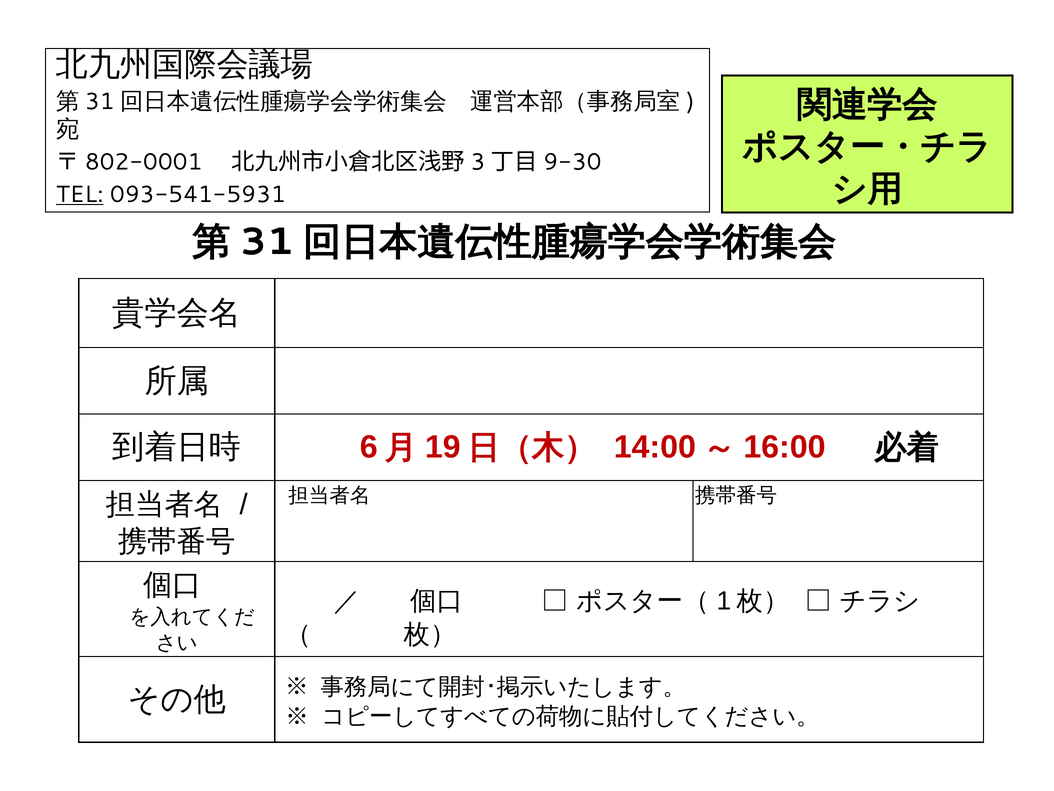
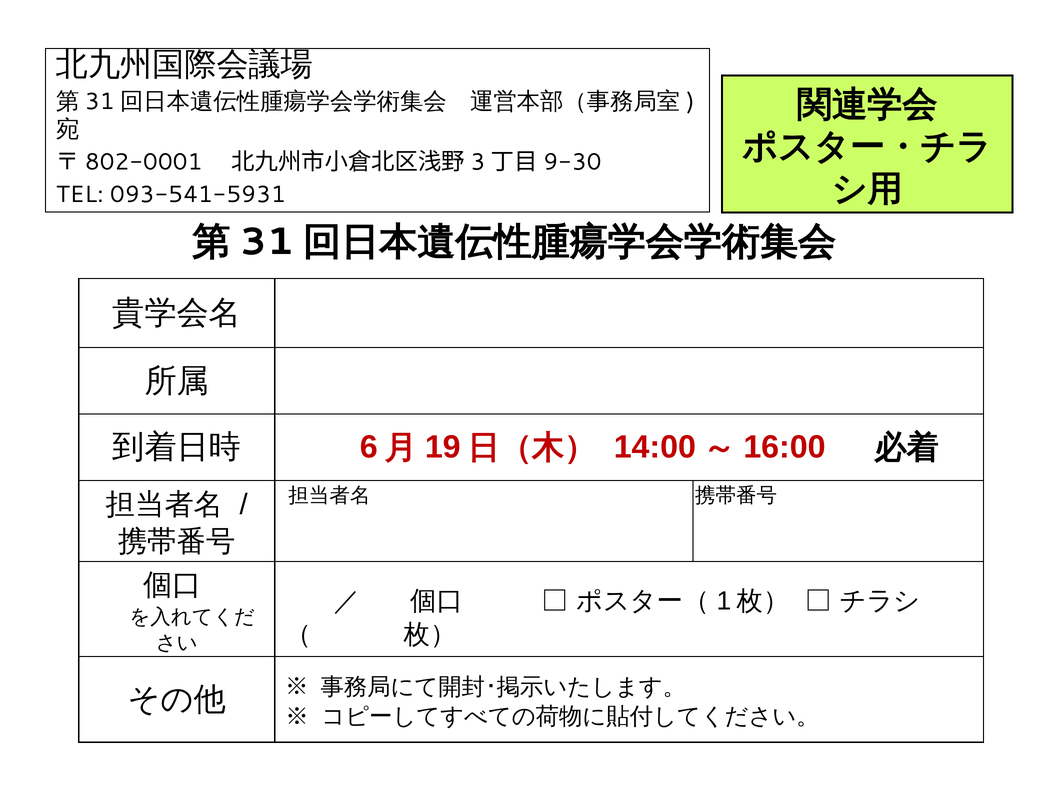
TEL underline: present -> none
